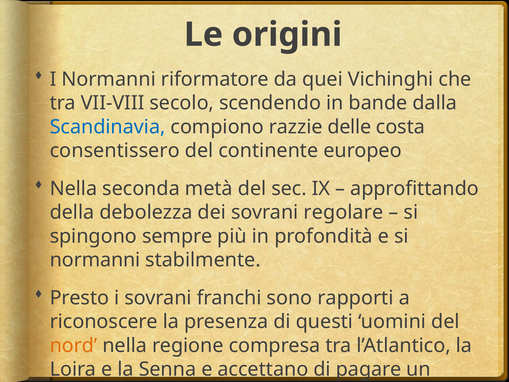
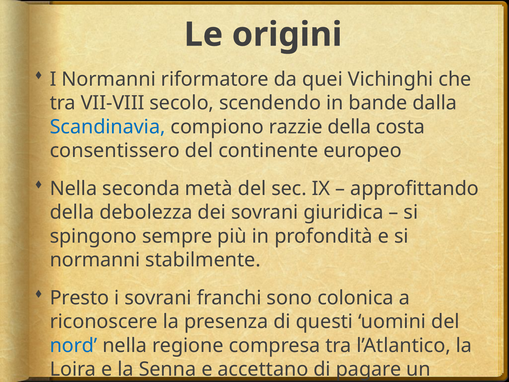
razzie delle: delle -> della
regolare: regolare -> giuridica
rapporti: rapporti -> colonica
nord colour: orange -> blue
